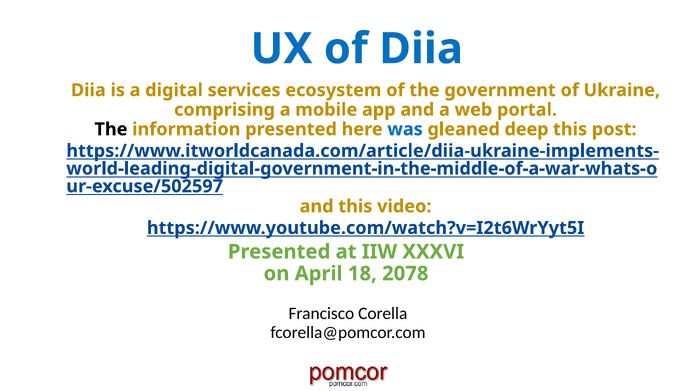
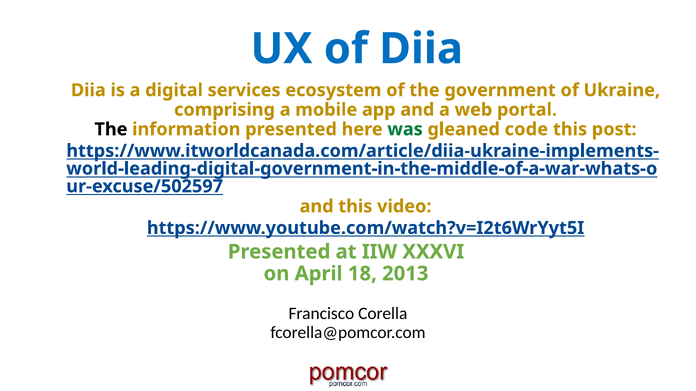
was colour: blue -> green
deep: deep -> code
2078: 2078 -> 2013
